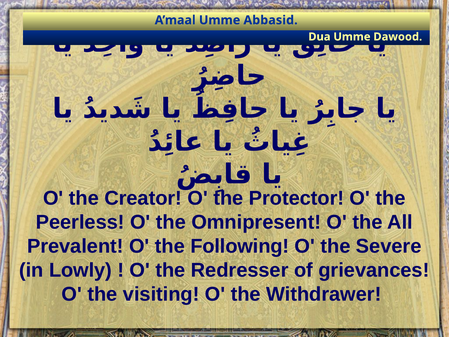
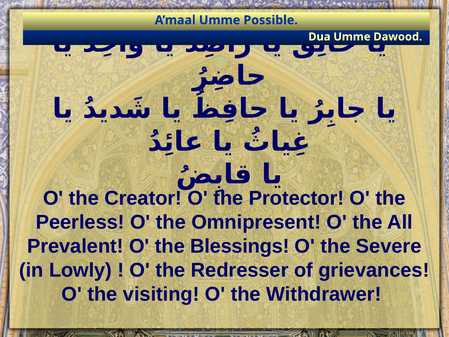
Abbasid: Abbasid -> Possible
Following: Following -> Blessings
